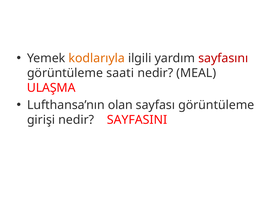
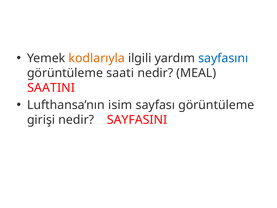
sayfasını colour: red -> blue
ULAŞMA: ULAŞMA -> SAATINI
olan: olan -> isim
